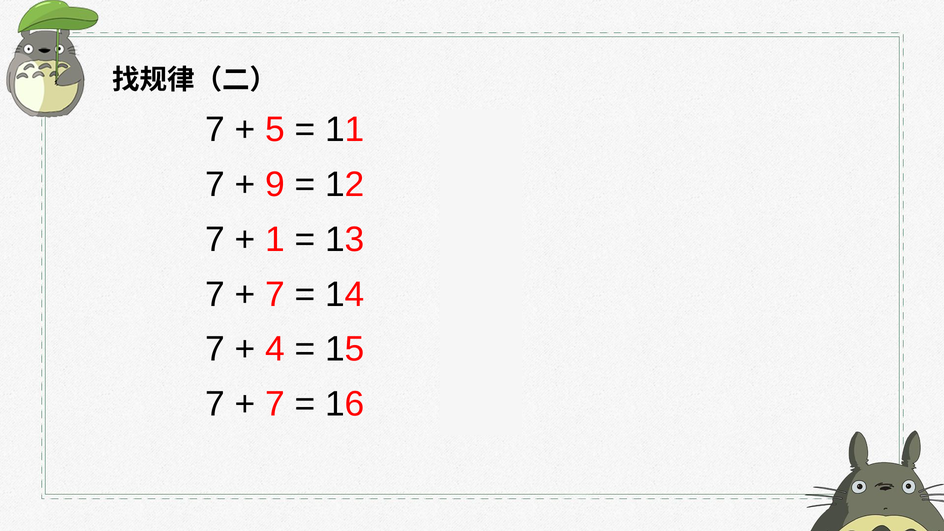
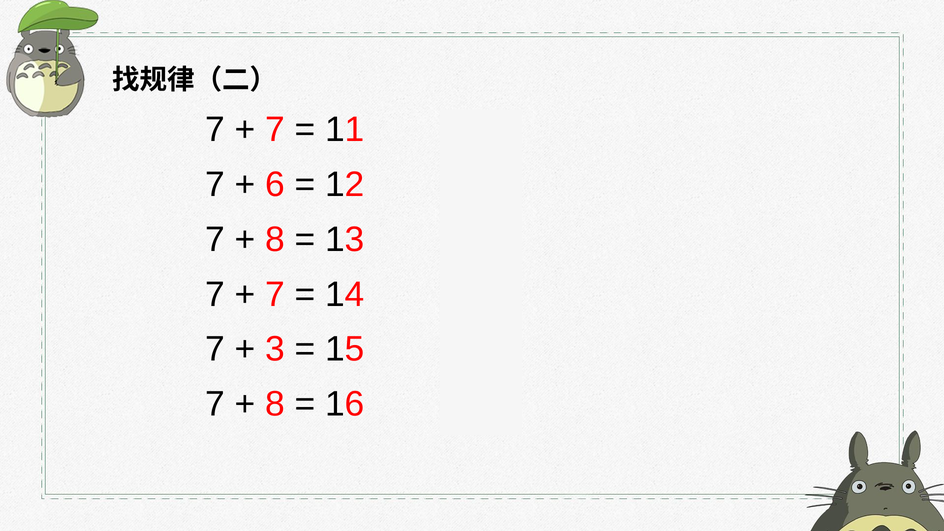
5 at (275, 130): 5 -> 7
9: 9 -> 6
1 at (275, 240): 1 -> 8
4: 4 -> 3
7 at (275, 404): 7 -> 8
